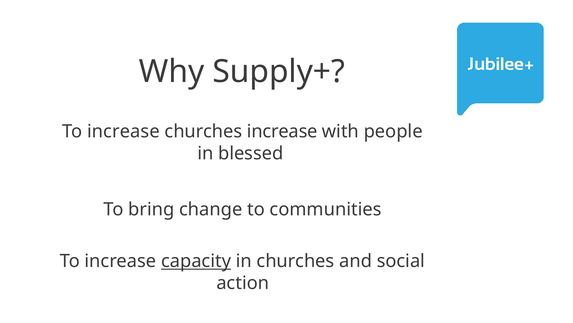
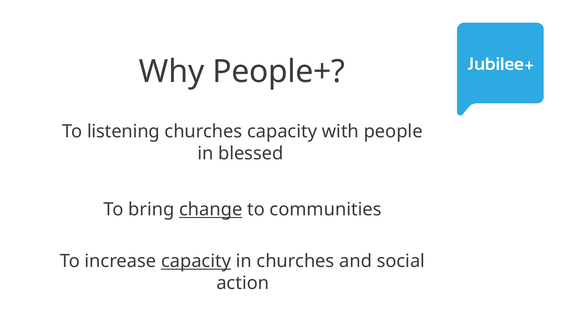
Supply+: Supply+ -> People+
increase at (123, 131): increase -> listening
churches increase: increase -> capacity
change underline: none -> present
